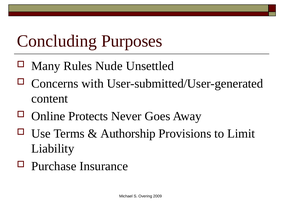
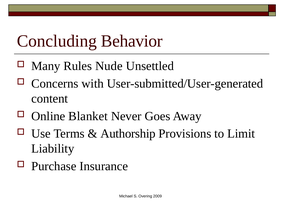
Purposes: Purposes -> Behavior
Protects: Protects -> Blanket
